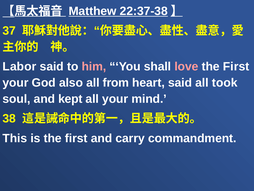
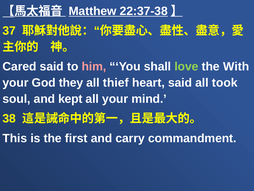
Labor: Labor -> Cared
love colour: pink -> light green
First at (236, 66): First -> With
also: also -> they
from: from -> thief
